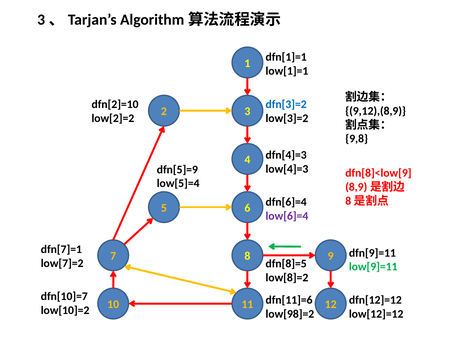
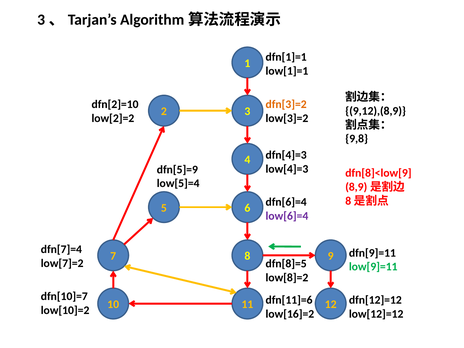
dfn[3]=2 colour: blue -> orange
dfn[7]=1: dfn[7]=1 -> dfn[7]=4
low[98]=2: low[98]=2 -> low[16]=2
